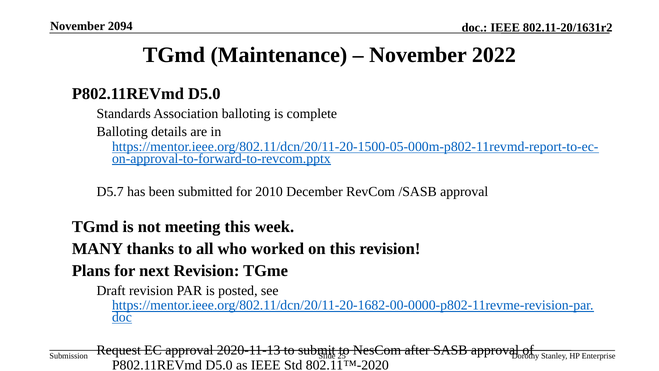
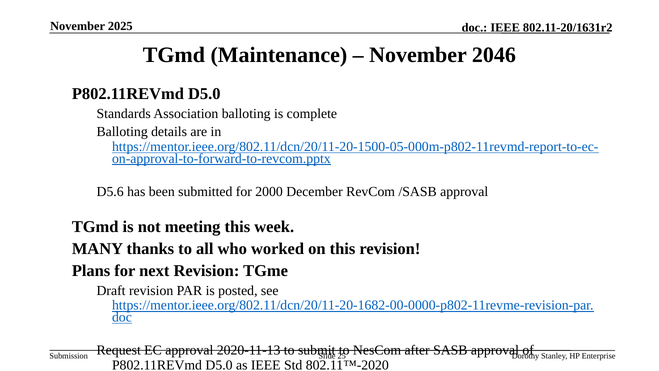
2094: 2094 -> 2025
2022: 2022 -> 2046
D5.7: D5.7 -> D5.6
2010: 2010 -> 2000
